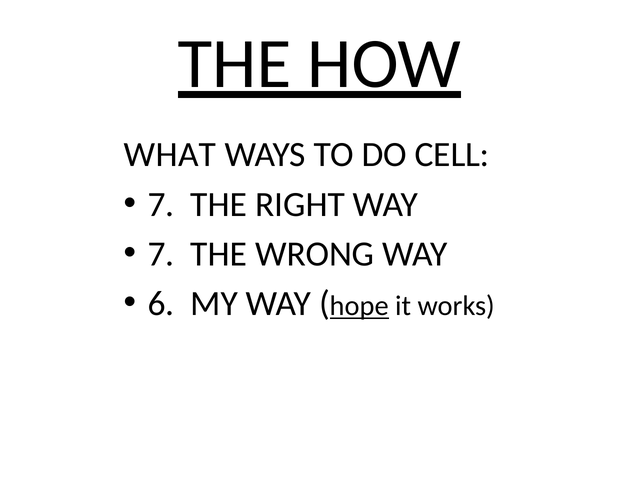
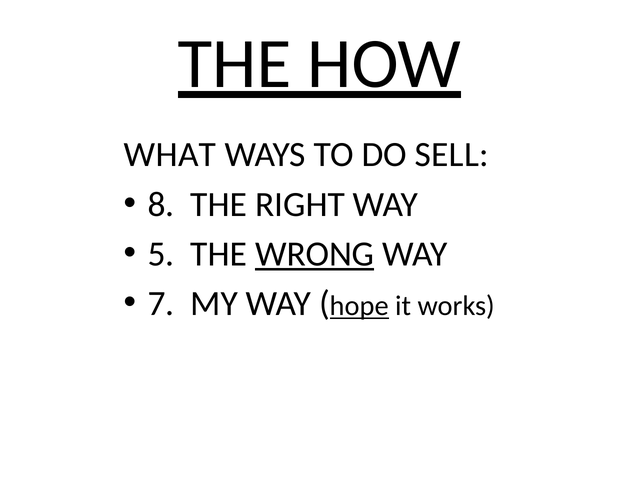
CELL: CELL -> SELL
7 at (161, 204): 7 -> 8
7 at (161, 254): 7 -> 5
WRONG underline: none -> present
6: 6 -> 7
